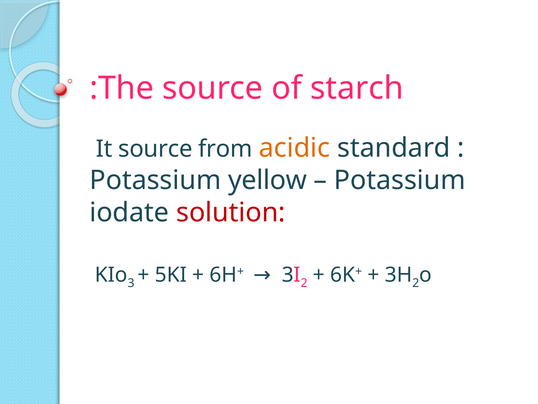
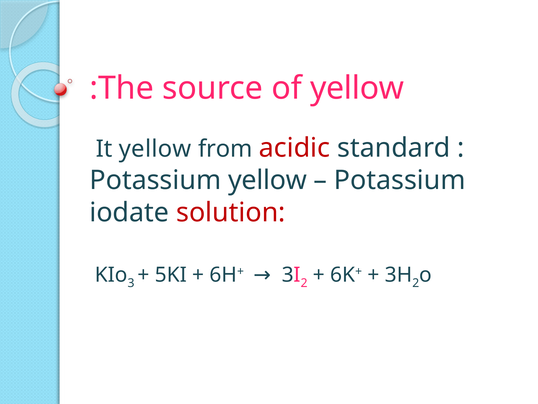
of starch: starch -> yellow
It source: source -> yellow
acidic colour: orange -> red
